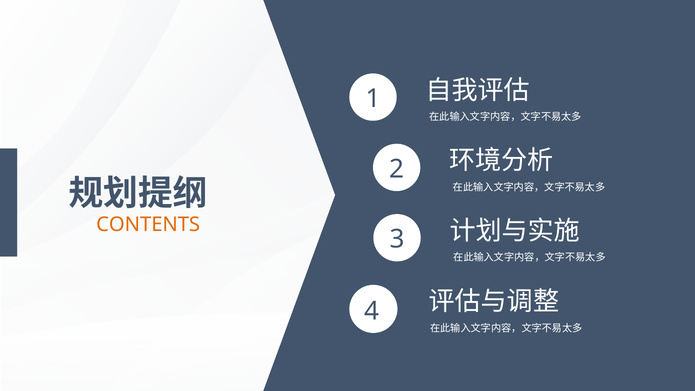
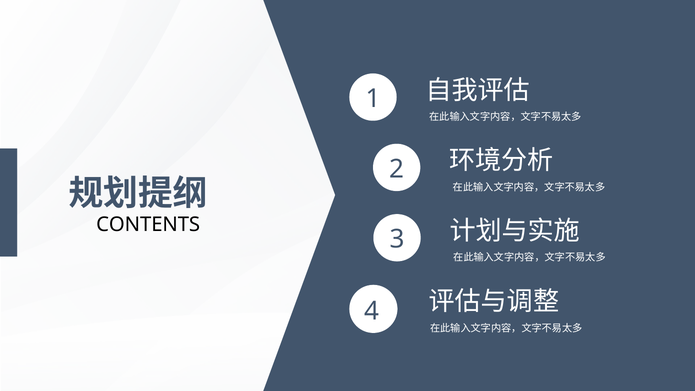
CONTENTS colour: orange -> black
